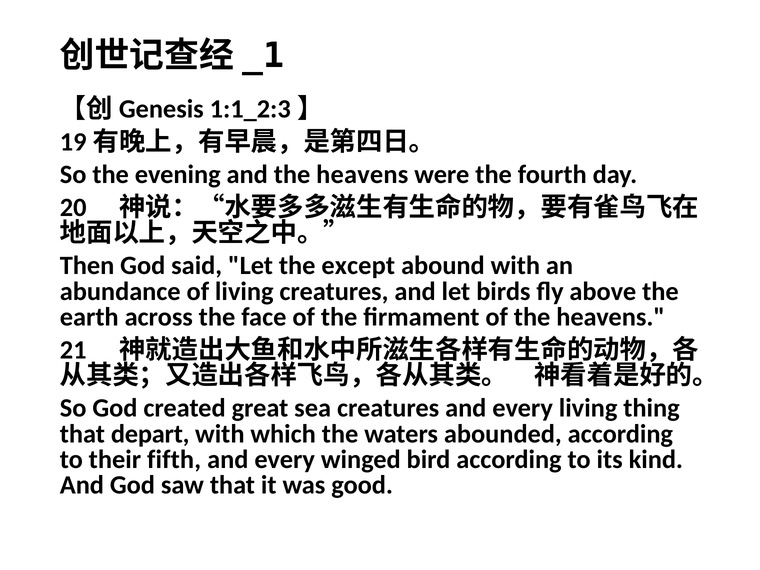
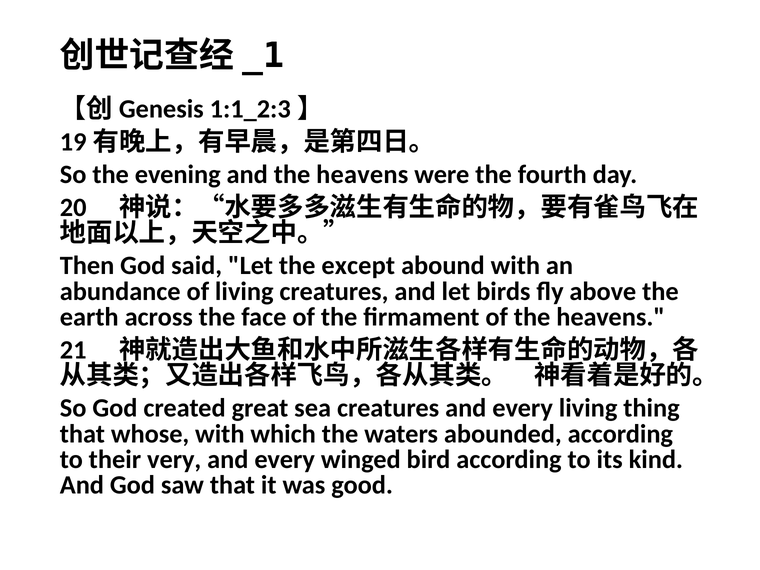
depart: depart -> whose
fifth: fifth -> very
